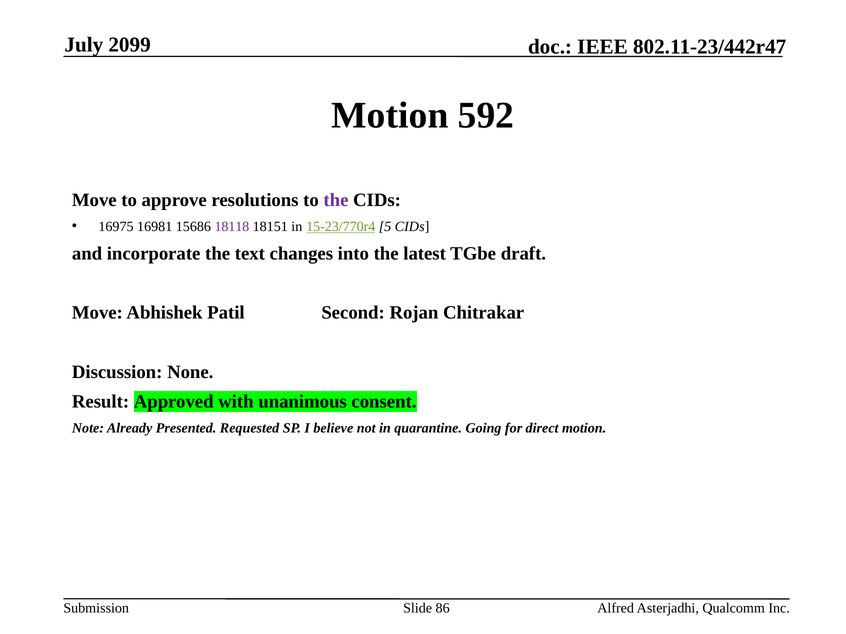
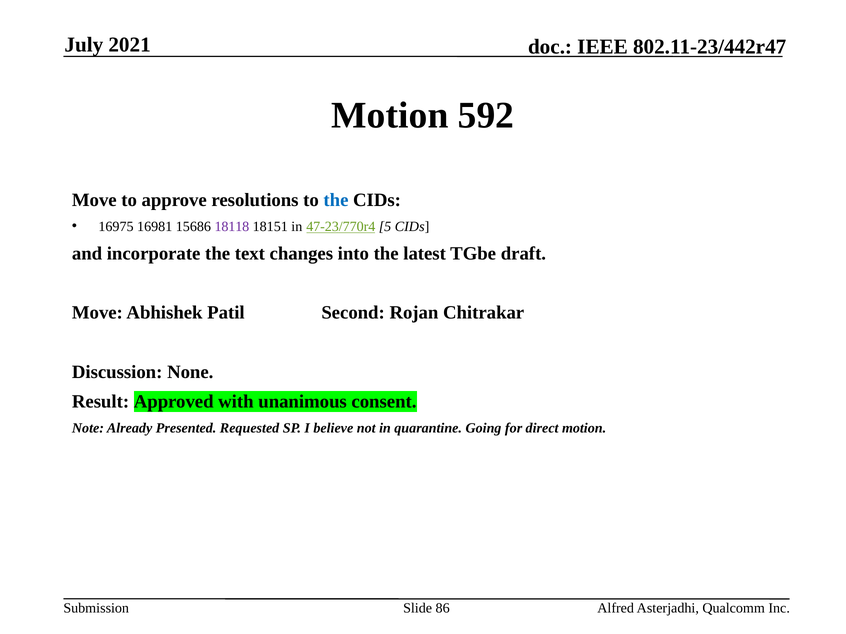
2099: 2099 -> 2021
the at (336, 200) colour: purple -> blue
15-23/770r4: 15-23/770r4 -> 47-23/770r4
